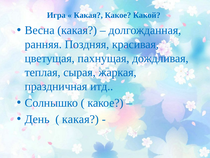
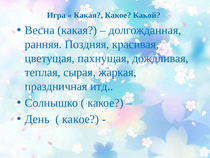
какая at (80, 119): какая -> какое
